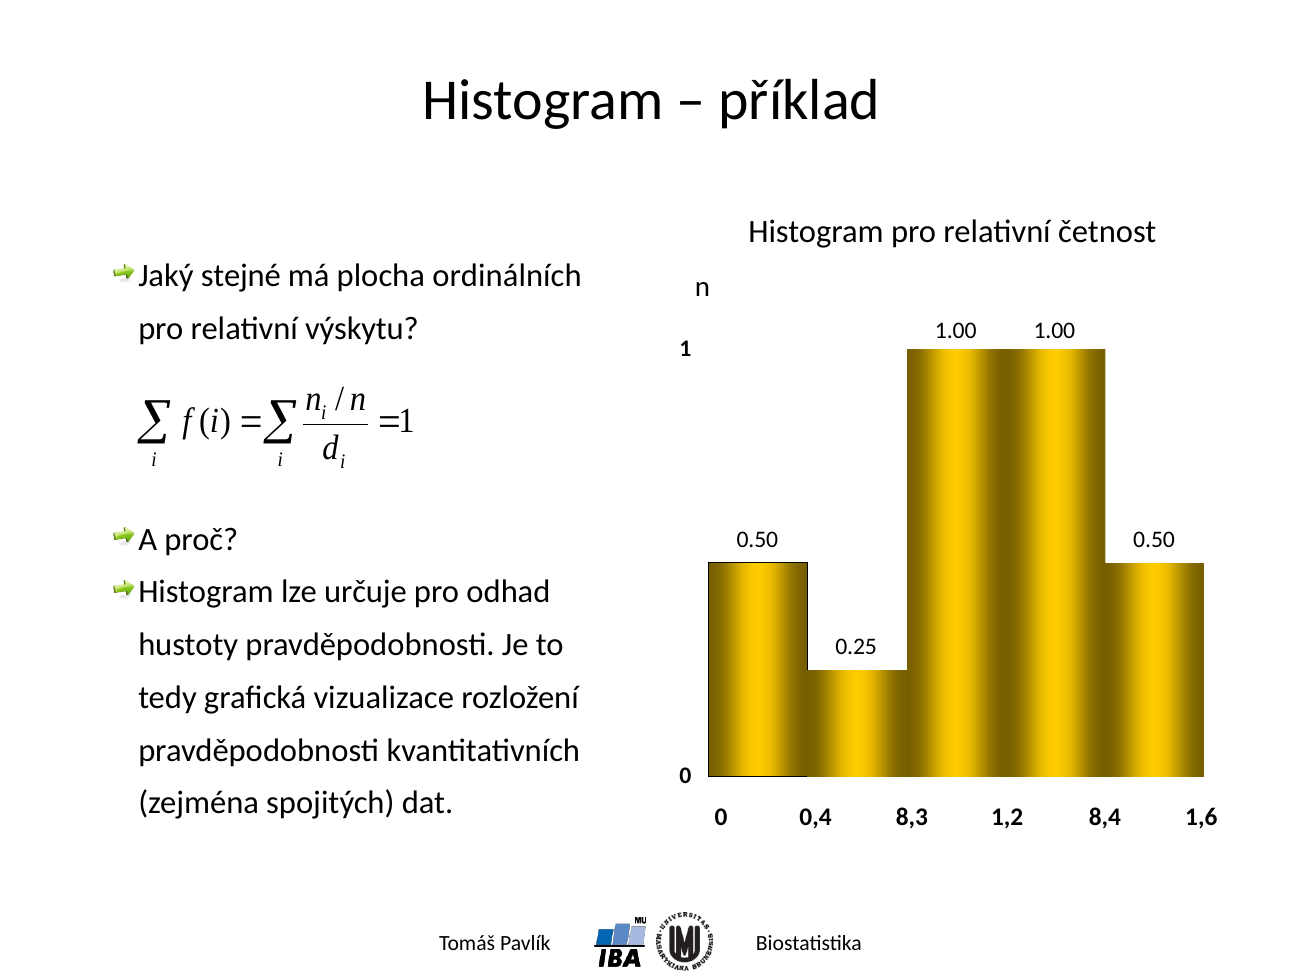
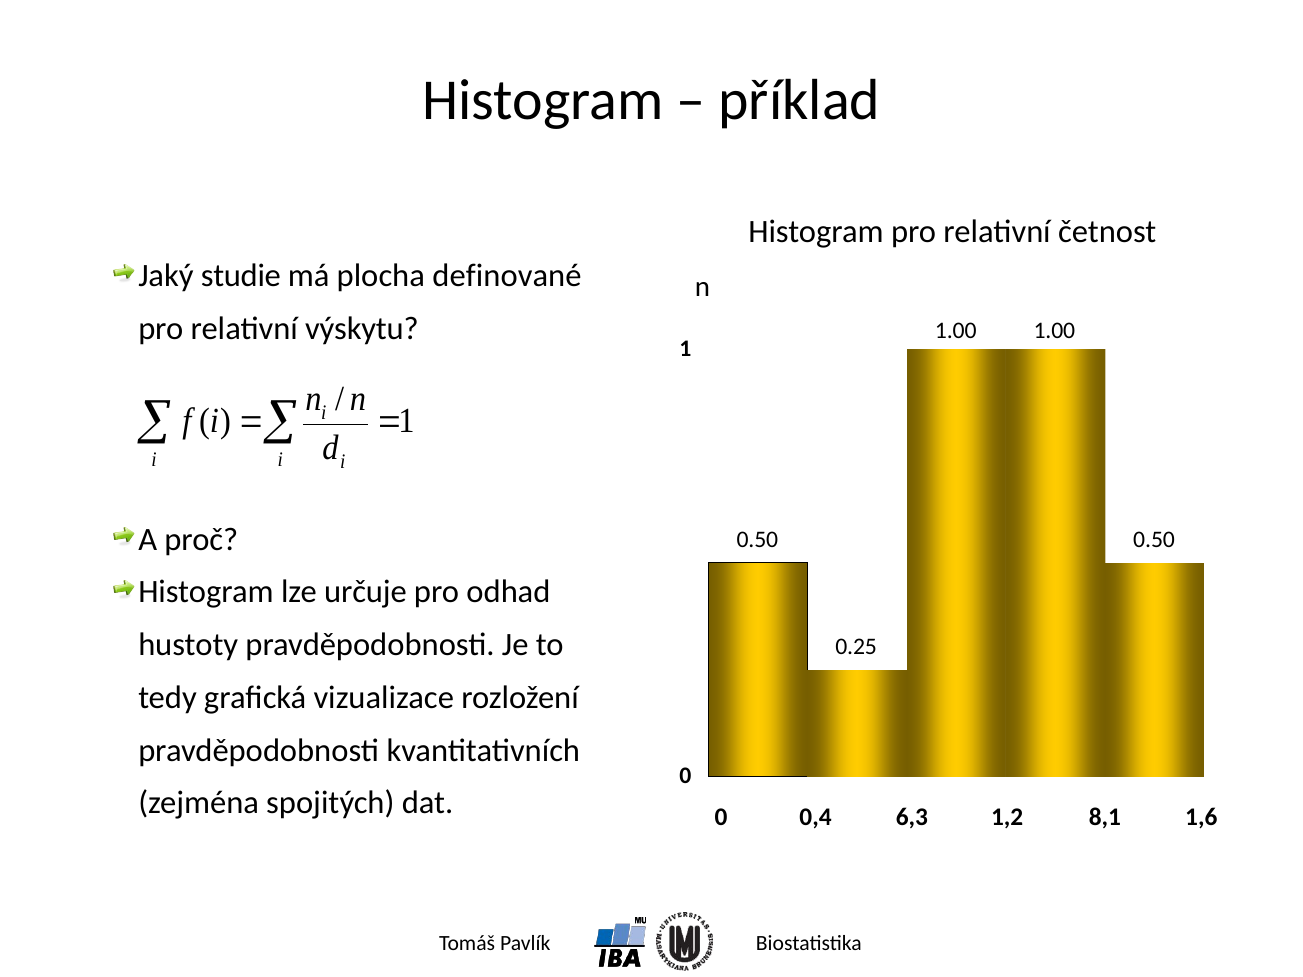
stejné: stejné -> studie
ordinálních: ordinálních -> definované
8,3: 8,3 -> 6,3
8,4: 8,4 -> 8,1
